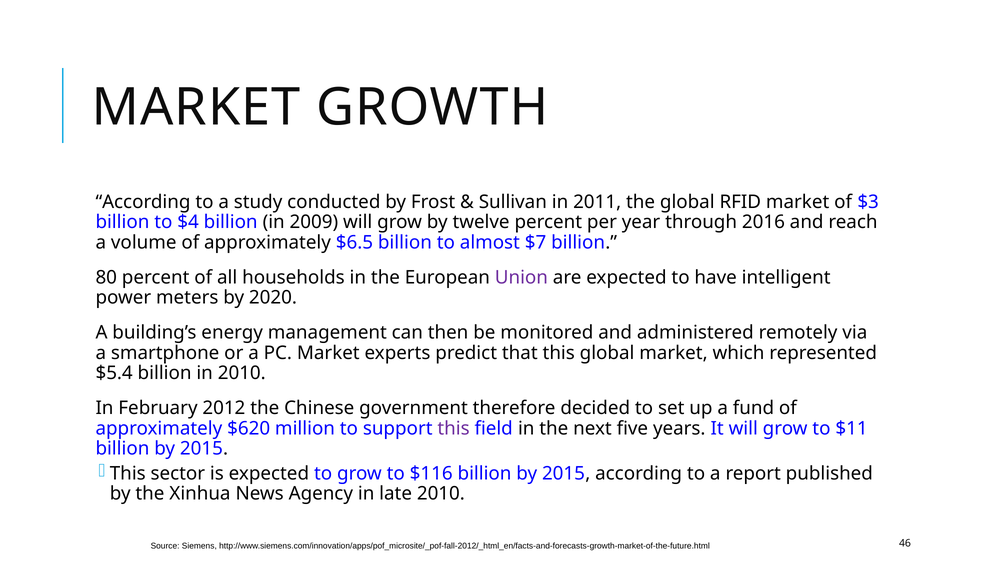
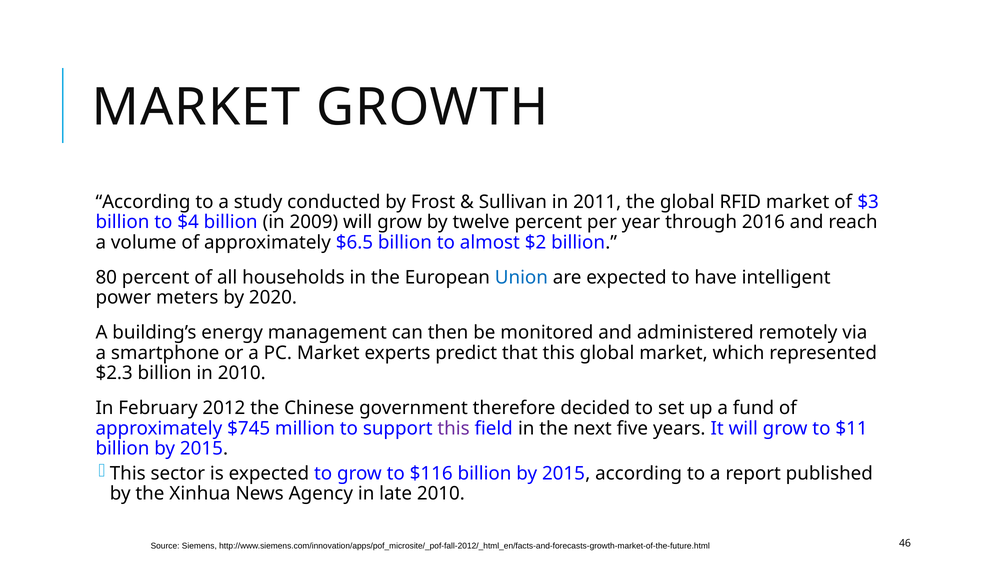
$7: $7 -> $2
Union colour: purple -> blue
$5.4: $5.4 -> $2.3
$620: $620 -> $745
